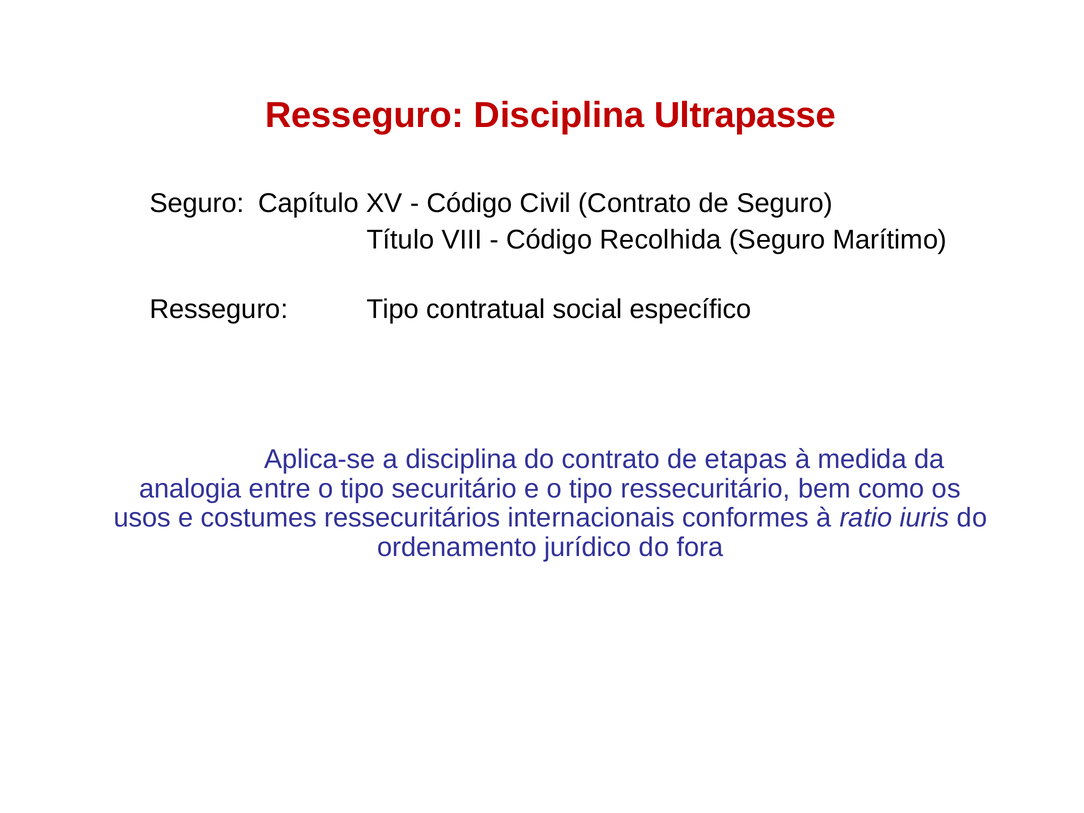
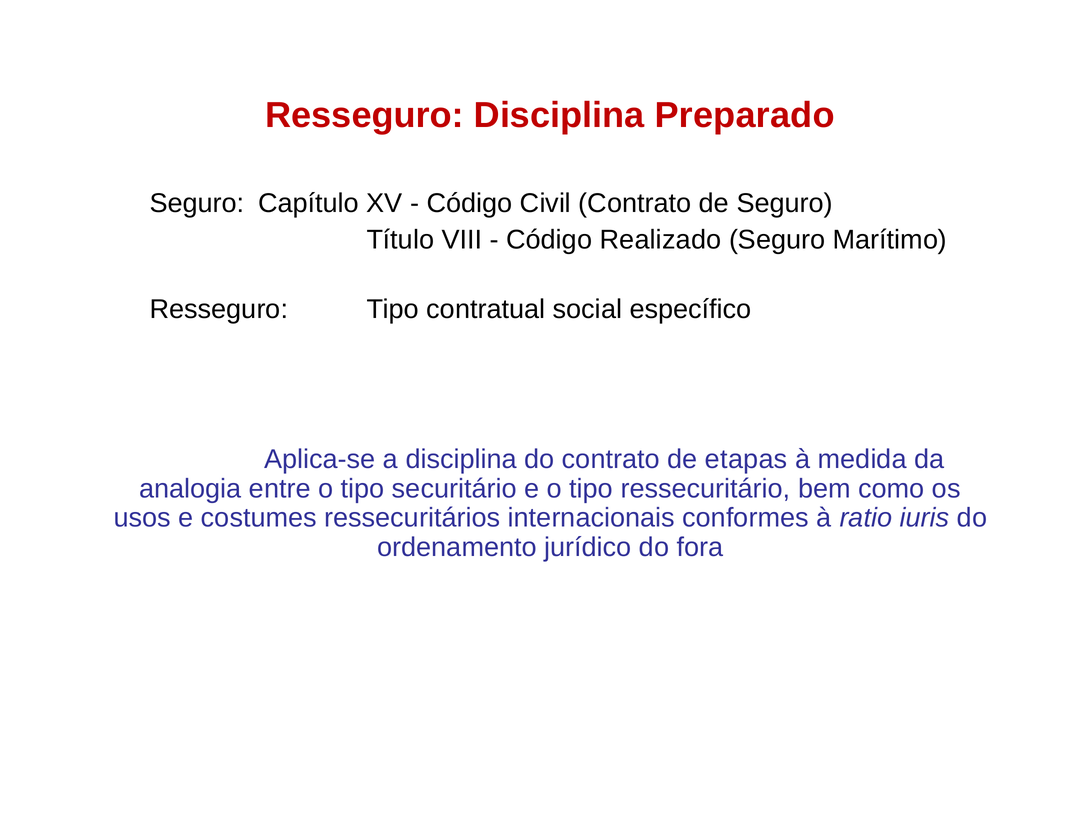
Ultrapasse: Ultrapasse -> Preparado
Recolhida: Recolhida -> Realizado
